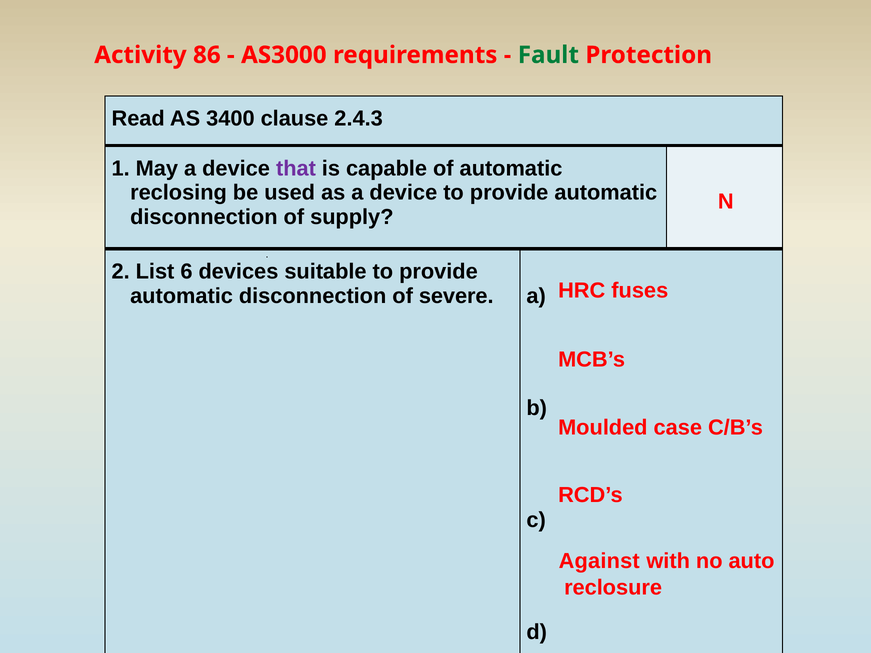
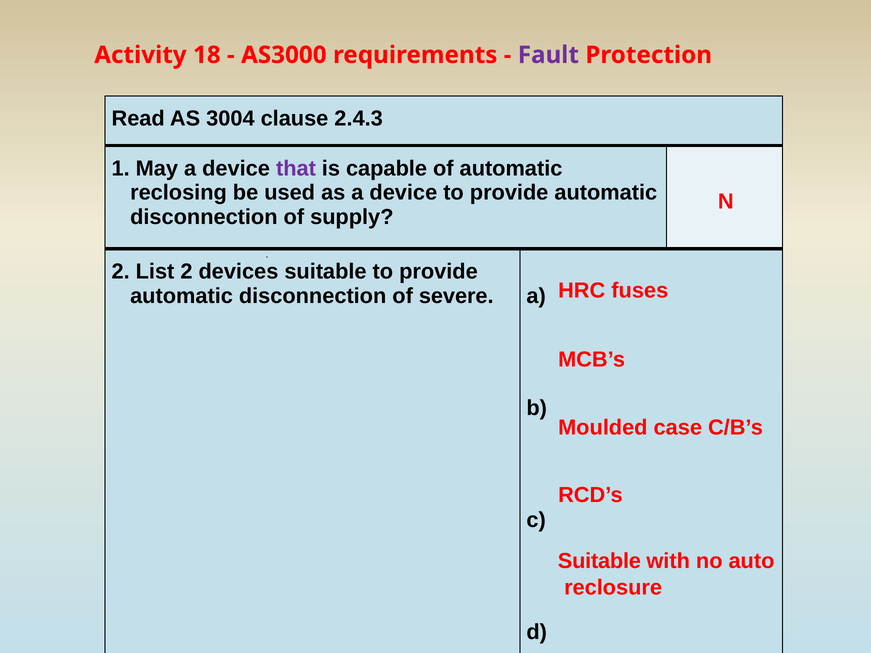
86: 86 -> 18
Fault colour: green -> purple
3400: 3400 -> 3004
List 6: 6 -> 2
Against at (599, 562): Against -> Suitable
